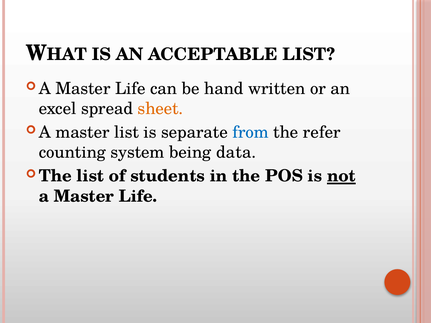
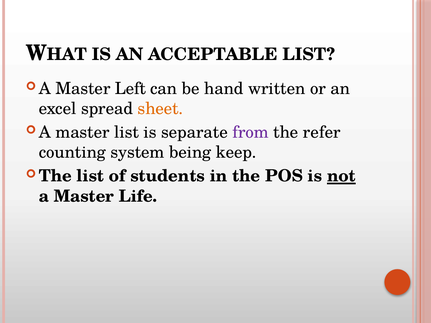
Life at (130, 89): Life -> Left
from colour: blue -> purple
data: data -> keep
